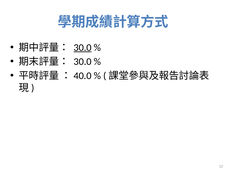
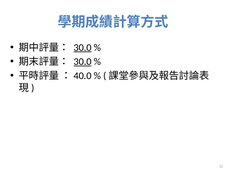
30.0 at (83, 61) underline: none -> present
